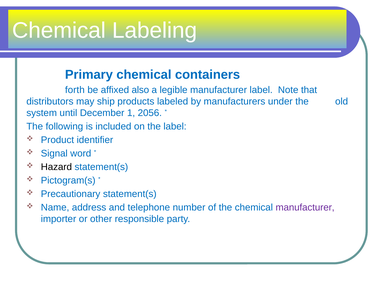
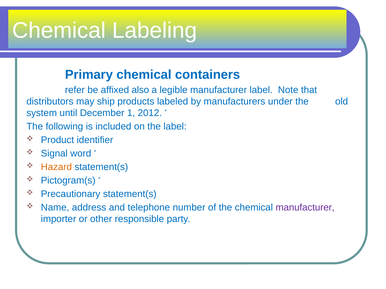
forth: forth -> refer
2056: 2056 -> 2012
Hazard colour: black -> orange
